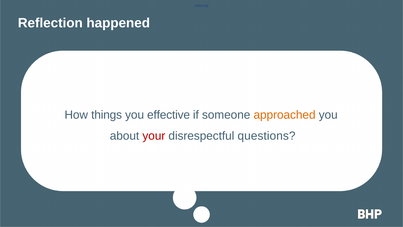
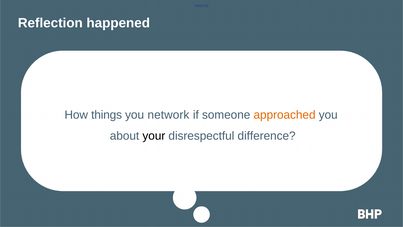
effective: effective -> network
your colour: red -> black
questions: questions -> difference
